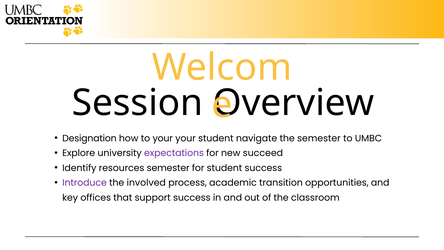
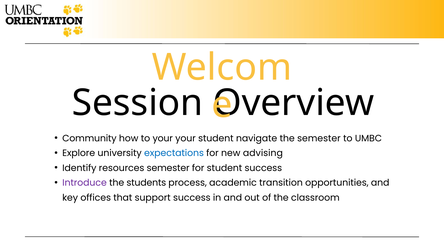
Designation: Designation -> Community
expectations colour: purple -> blue
succeed: succeed -> advising
involved: involved -> students
